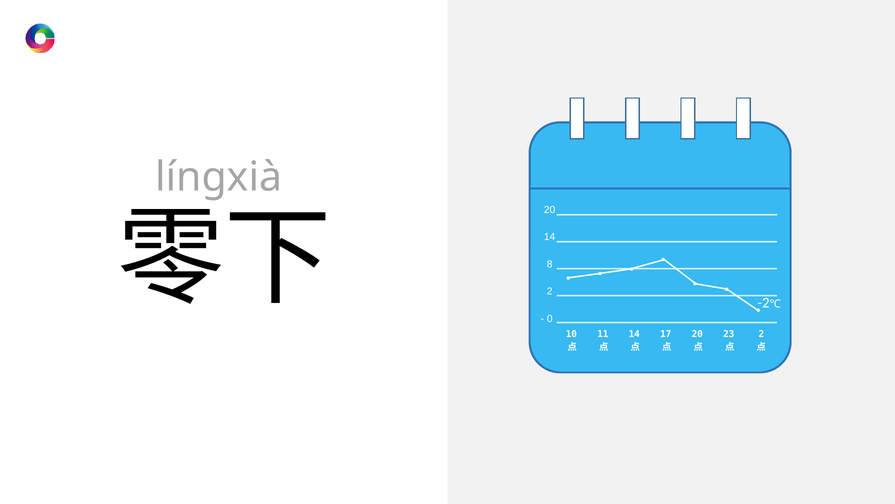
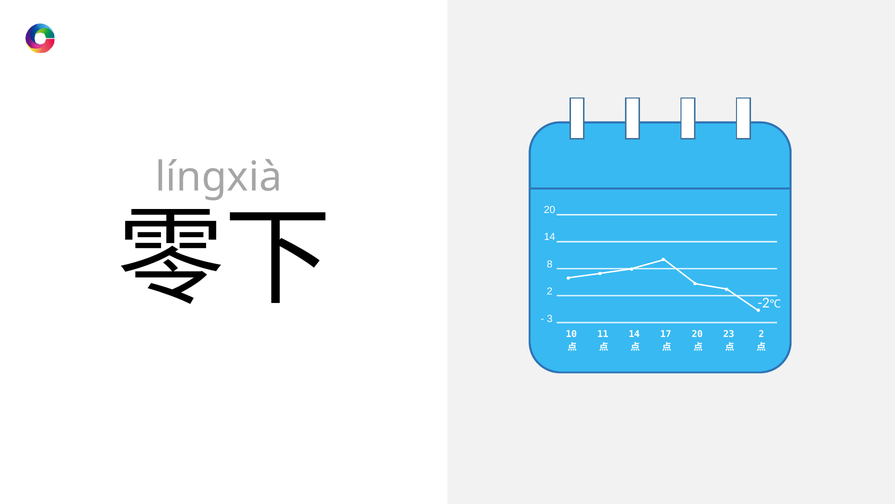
0: 0 -> 3
